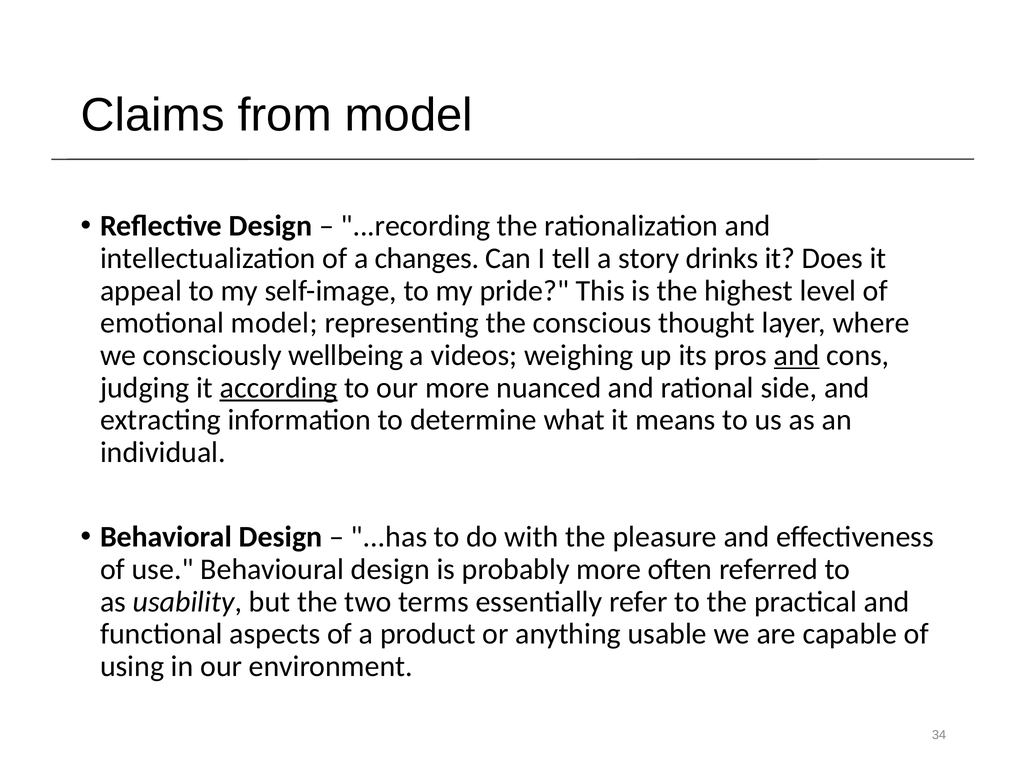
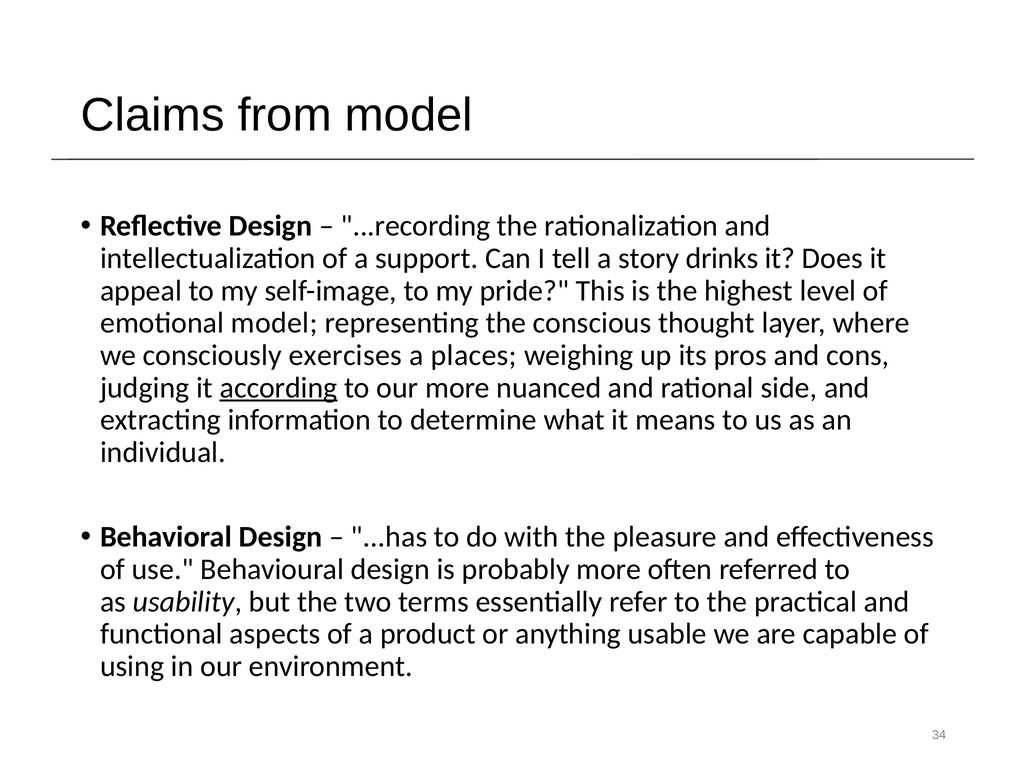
changes: changes -> support
wellbeing: wellbeing -> exercises
videos: videos -> places
and at (797, 356) underline: present -> none
